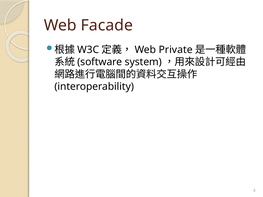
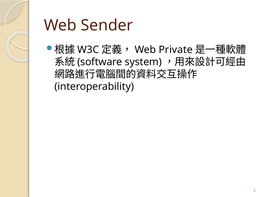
Facade: Facade -> Sender
